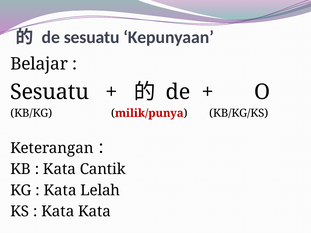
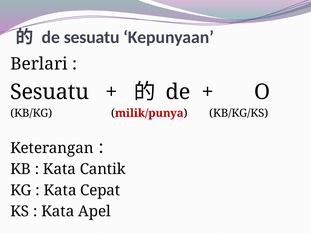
Belajar: Belajar -> Berlari
Lelah: Lelah -> Cepat
Kata Kata: Kata -> Apel
